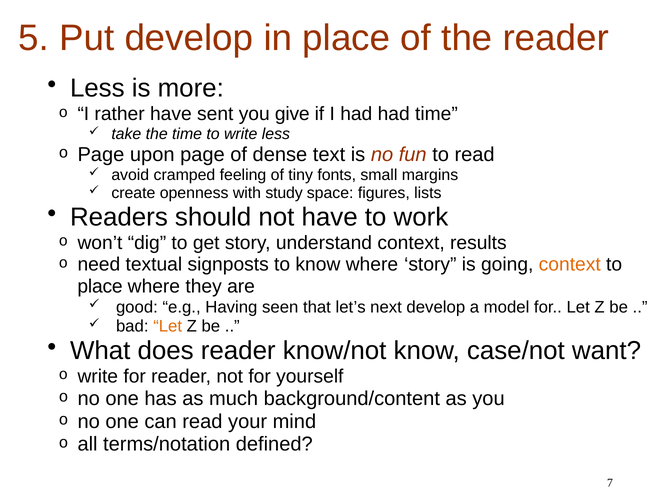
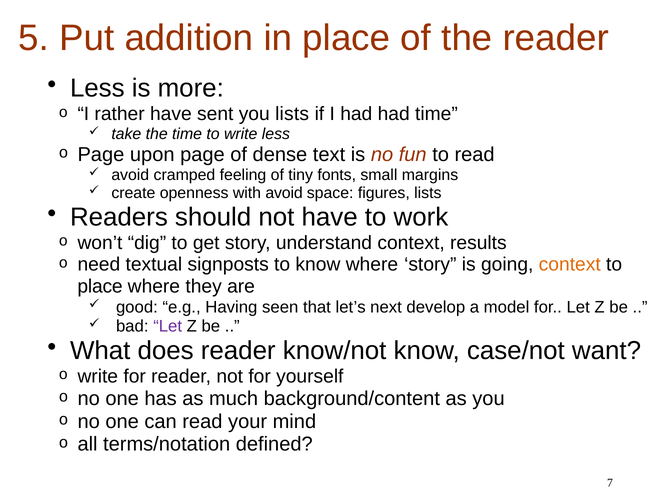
Put develop: develop -> addition
you give: give -> lists
with study: study -> avoid
Let at (168, 326) colour: orange -> purple
